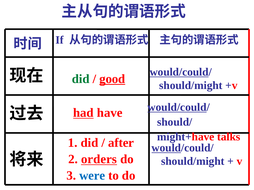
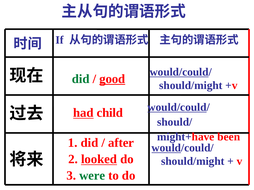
have: have -> child
talks: talks -> been
orders: orders -> looked
were colour: blue -> green
